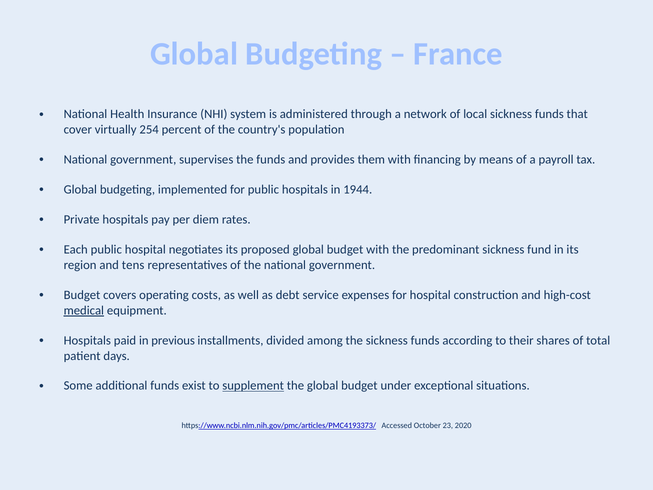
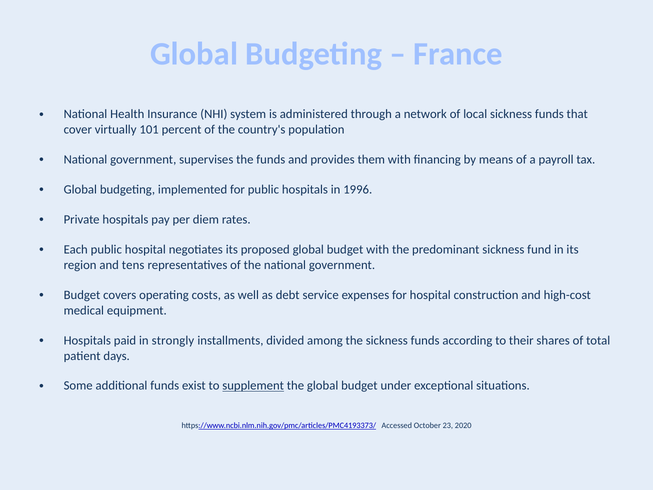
254: 254 -> 101
1944: 1944 -> 1996
medical underline: present -> none
previous: previous -> strongly
